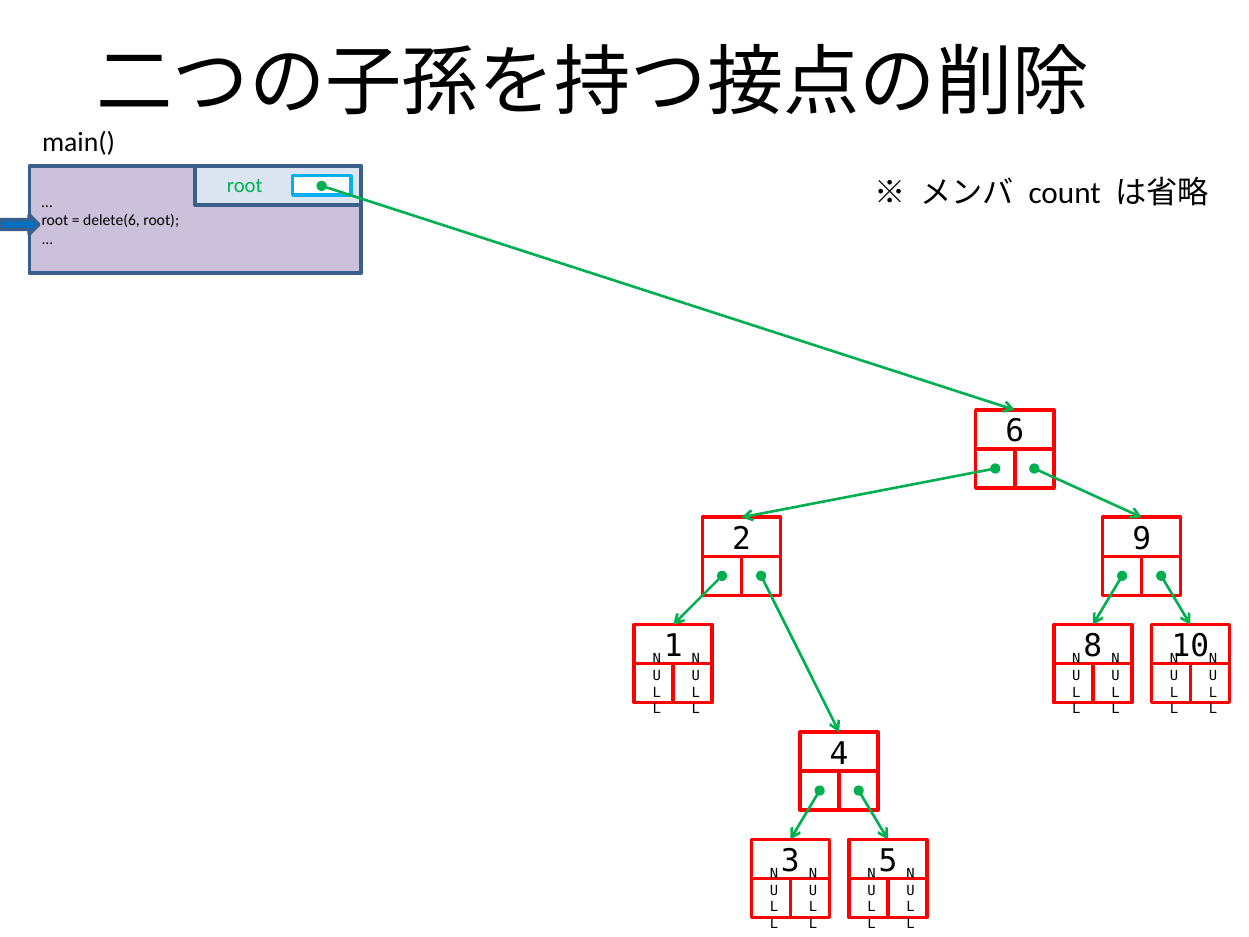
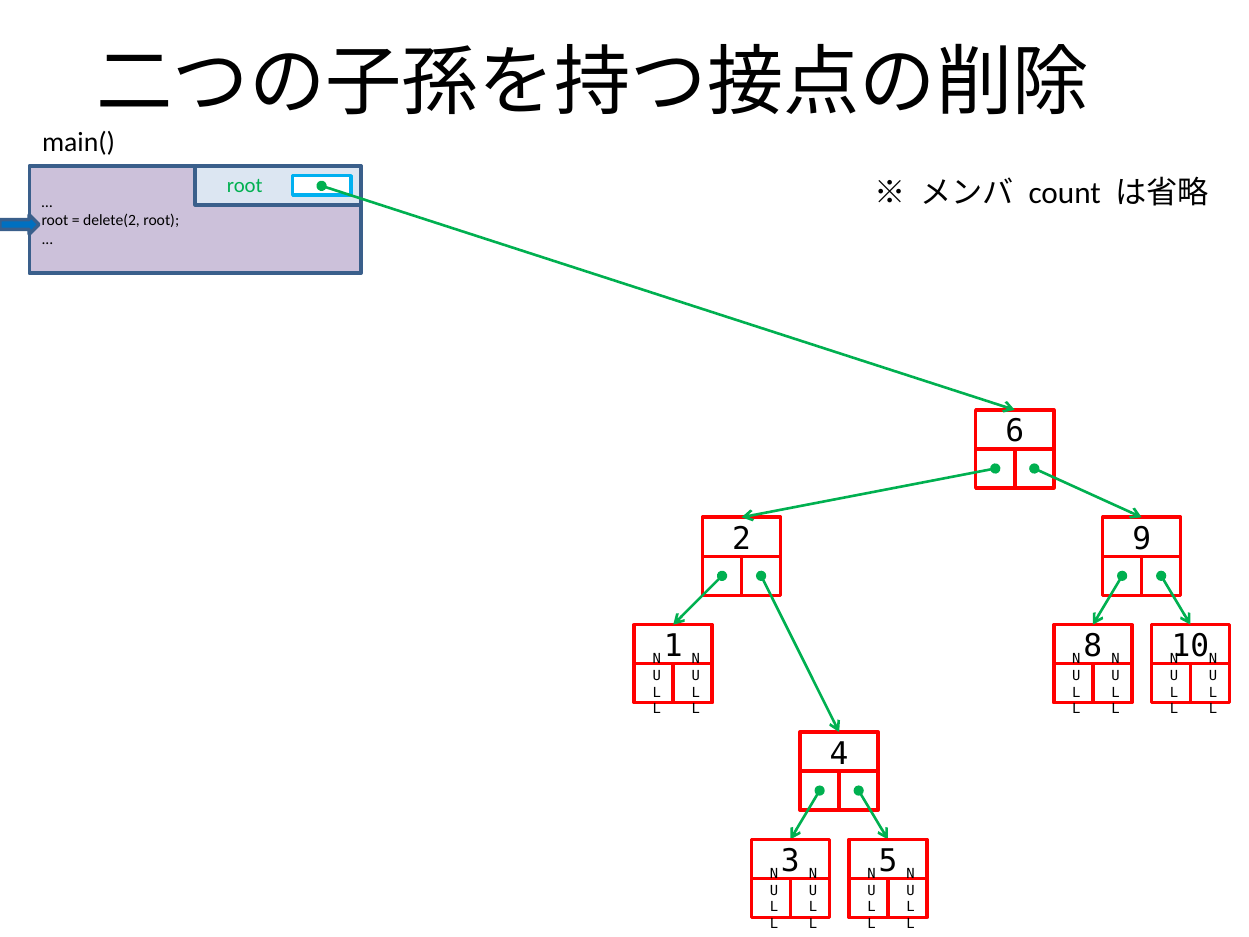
delete(6: delete(6 -> delete(2
